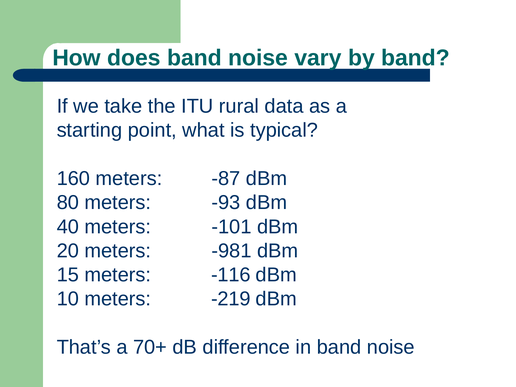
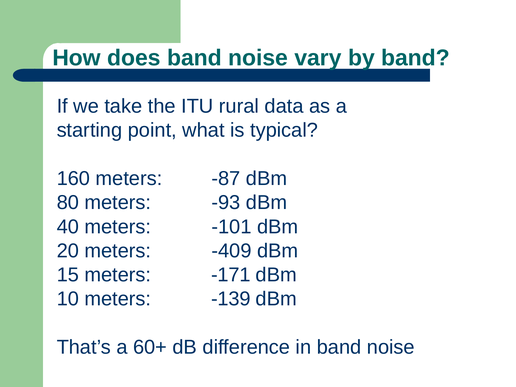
-981: -981 -> -409
-116: -116 -> -171
-219: -219 -> -139
70+: 70+ -> 60+
